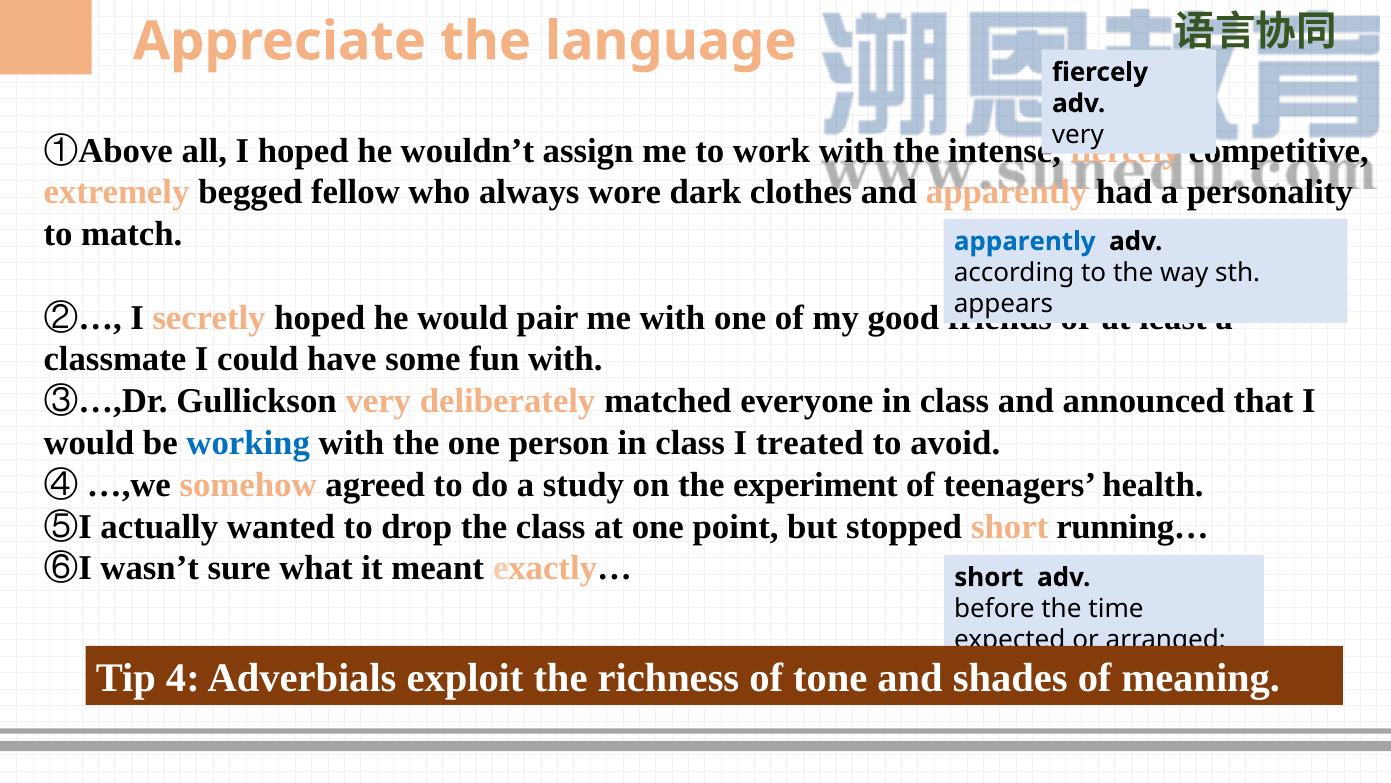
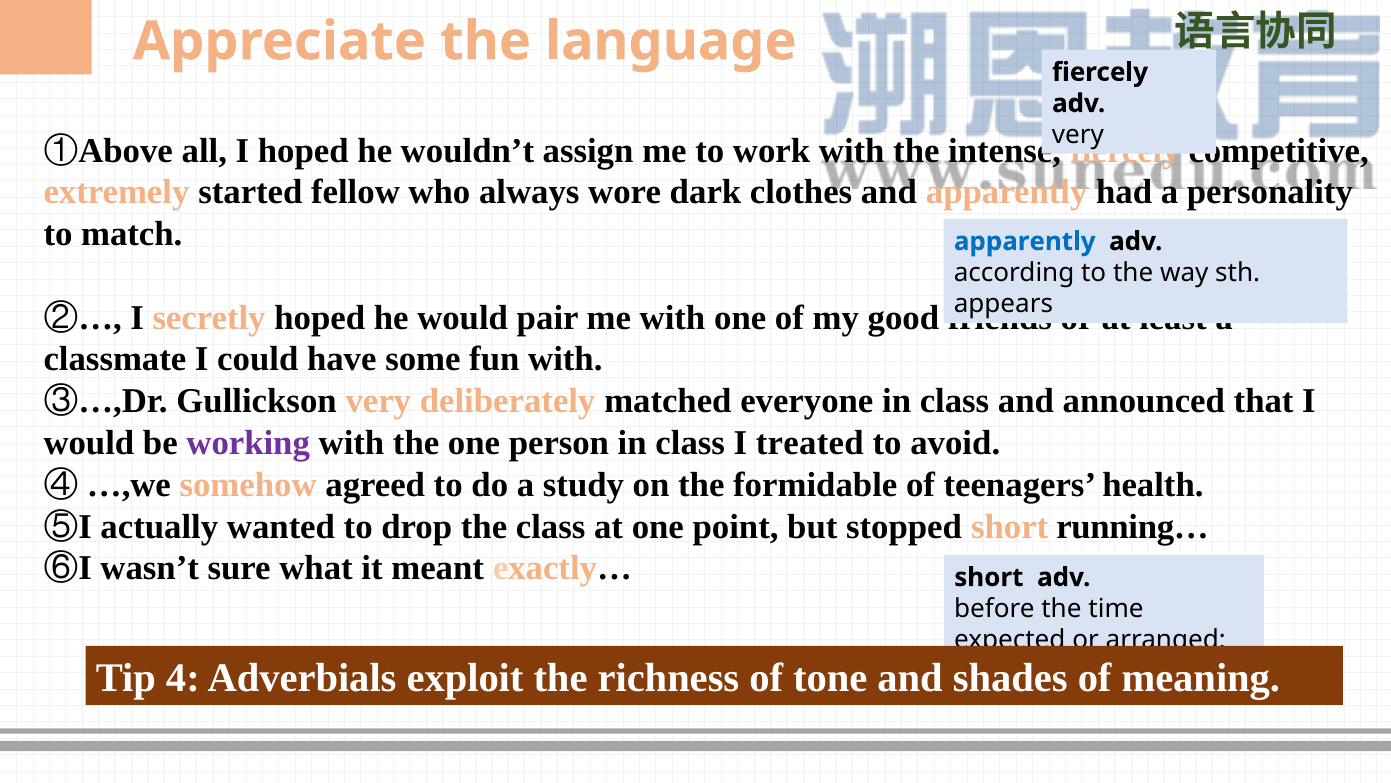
begged: begged -> started
working colour: blue -> purple
experiment: experiment -> formidable
